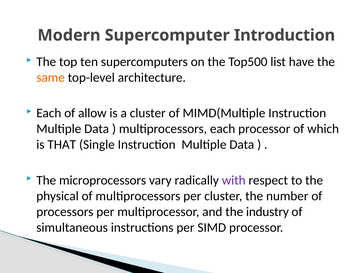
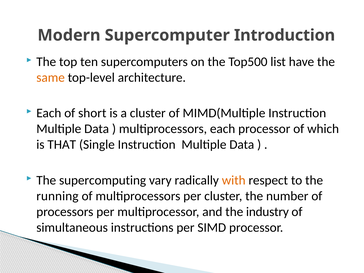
allow: allow -> short
microprocessors: microprocessors -> supercomputing
with colour: purple -> orange
physical: physical -> running
